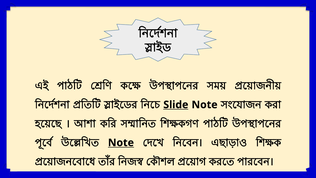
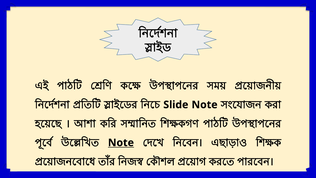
Slide underline: present -> none
